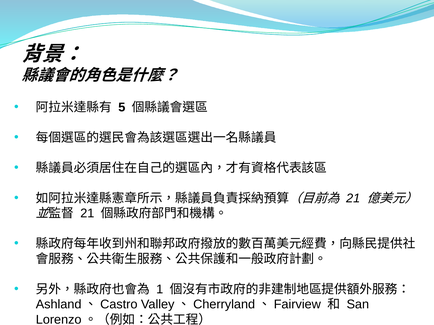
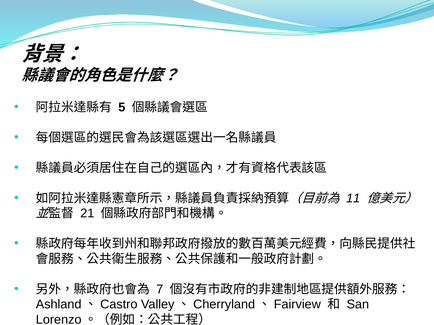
21 at (353, 198): 21 -> 11
1: 1 -> 7
